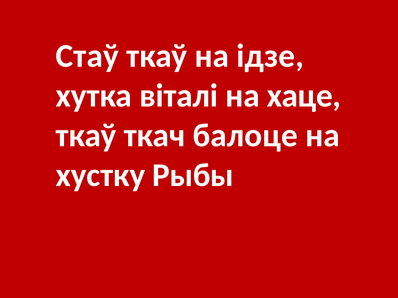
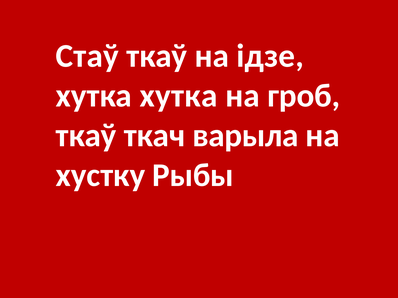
хутка віталі: віталі -> хутка
хаце: хаце -> гроб
балоце: балоце -> варыла
